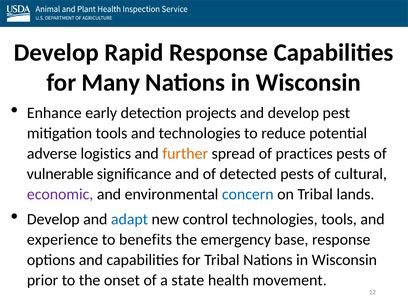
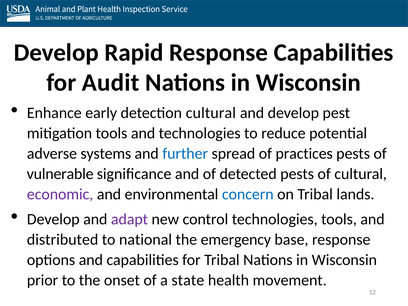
Many: Many -> Audit
detection projects: projects -> cultural
logistics: logistics -> systems
further colour: orange -> blue
adapt colour: blue -> purple
experience: experience -> distributed
benefits: benefits -> national
